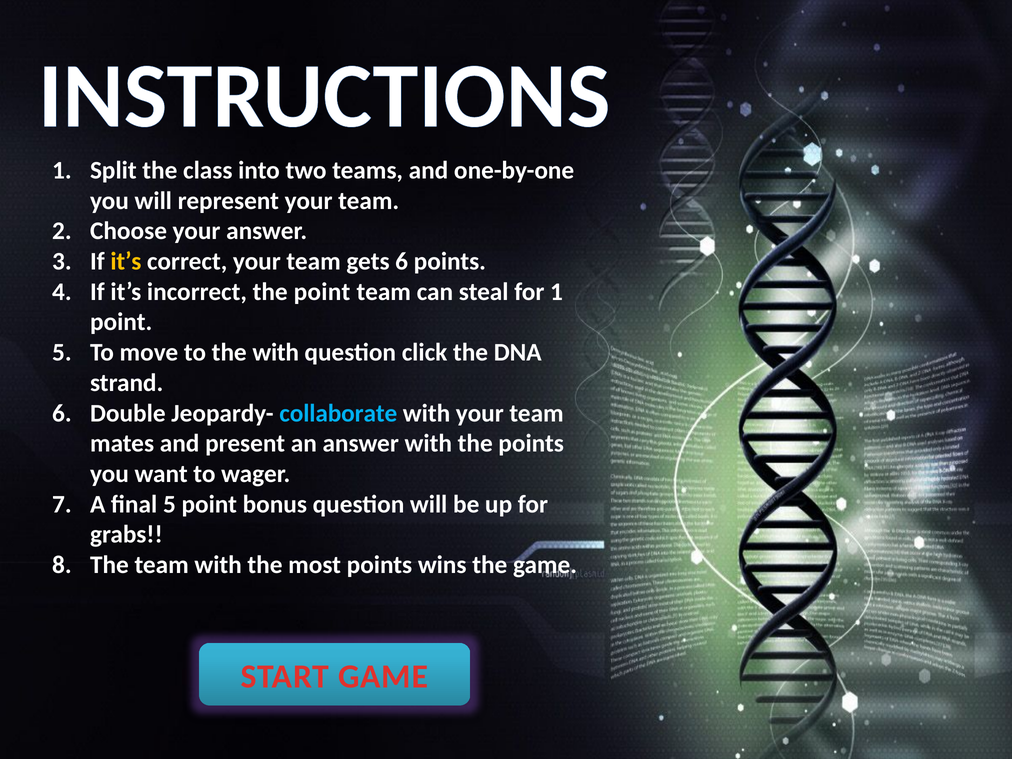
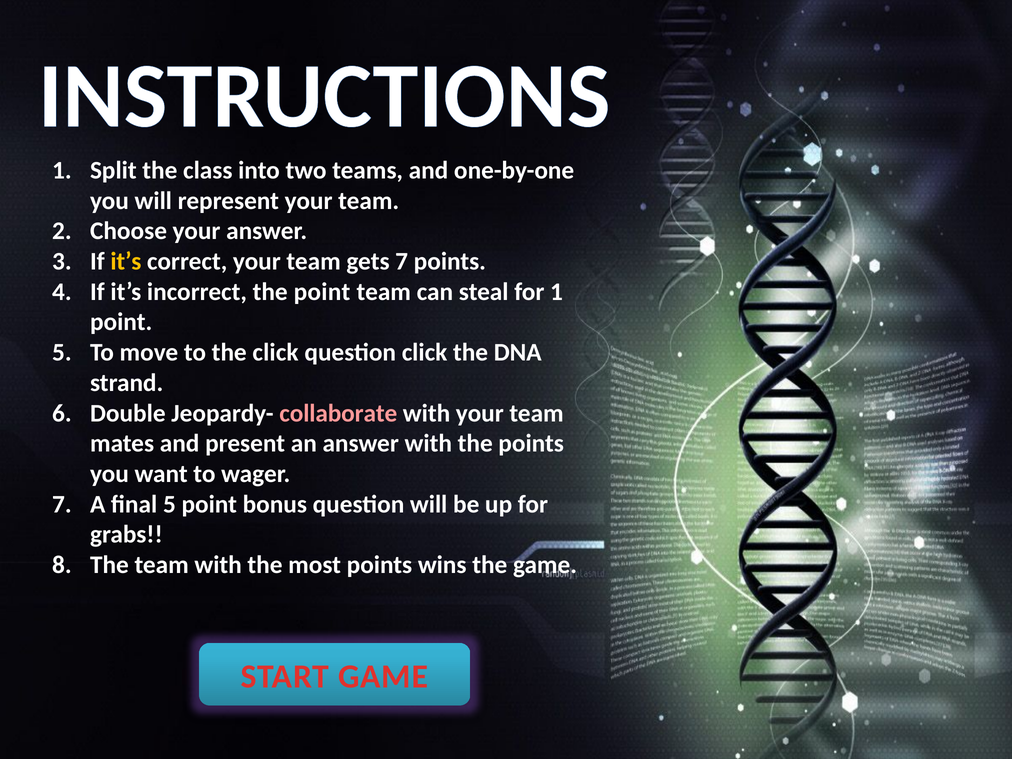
gets 6: 6 -> 7
the with: with -> click
collaborate colour: light blue -> pink
